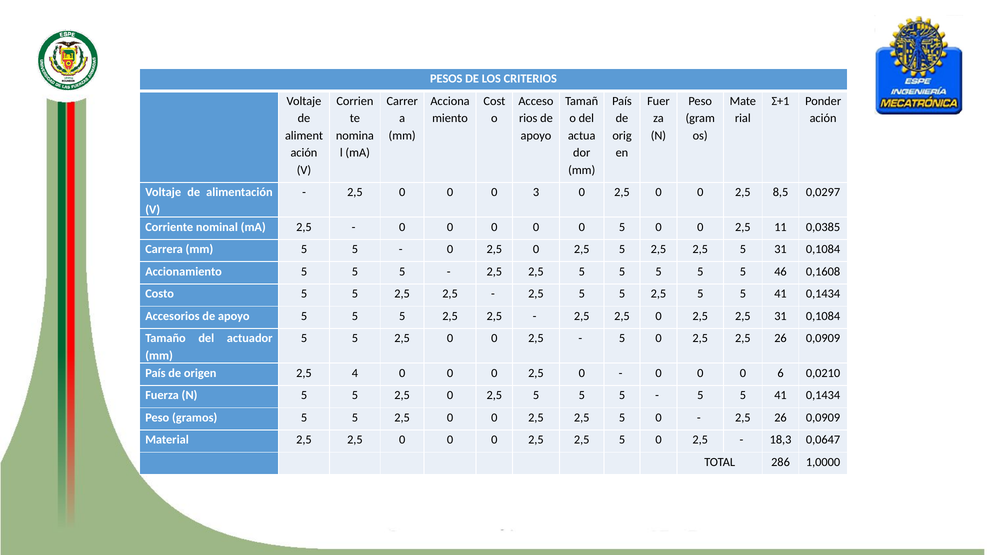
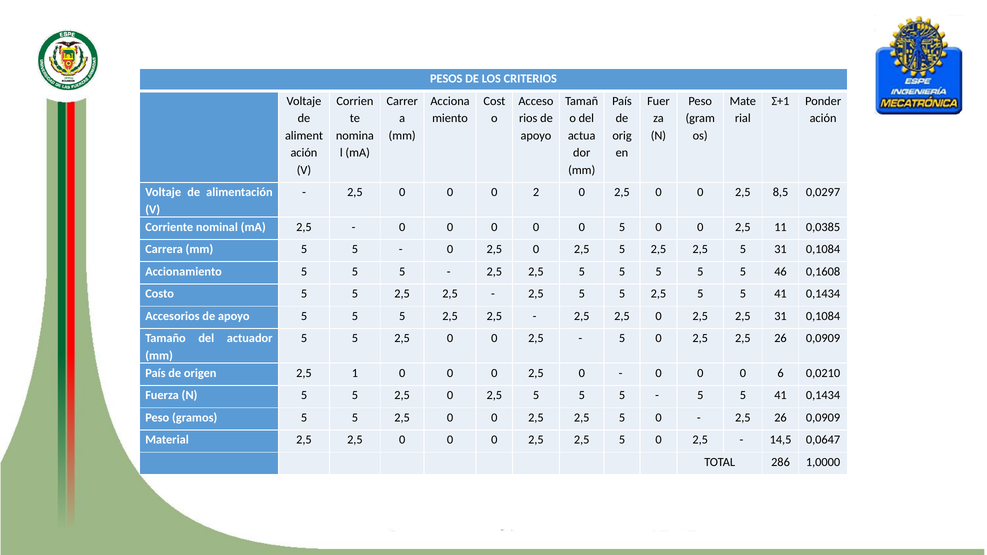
3: 3 -> 2
4: 4 -> 1
18,3: 18,3 -> 14,5
